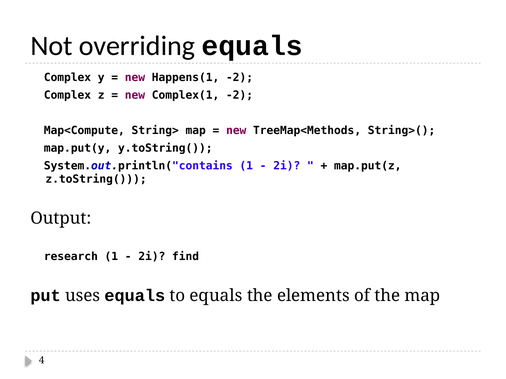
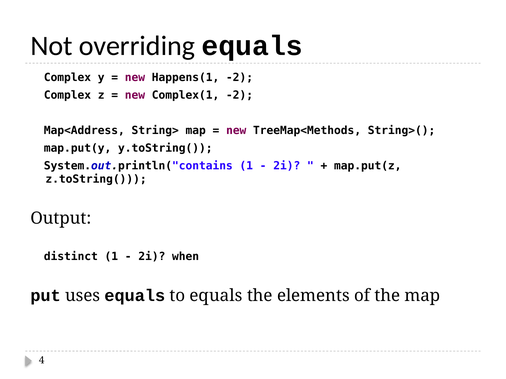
Map<Compute: Map<Compute -> Map<Address
research: research -> distinct
find: find -> when
